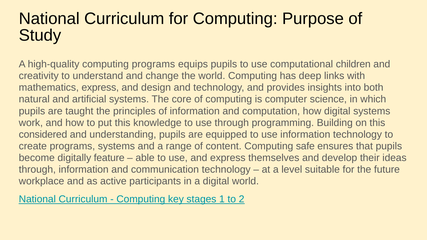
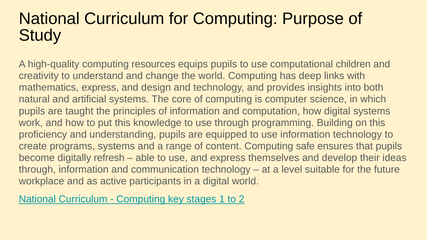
computing programs: programs -> resources
considered: considered -> proficiency
feature: feature -> refresh
